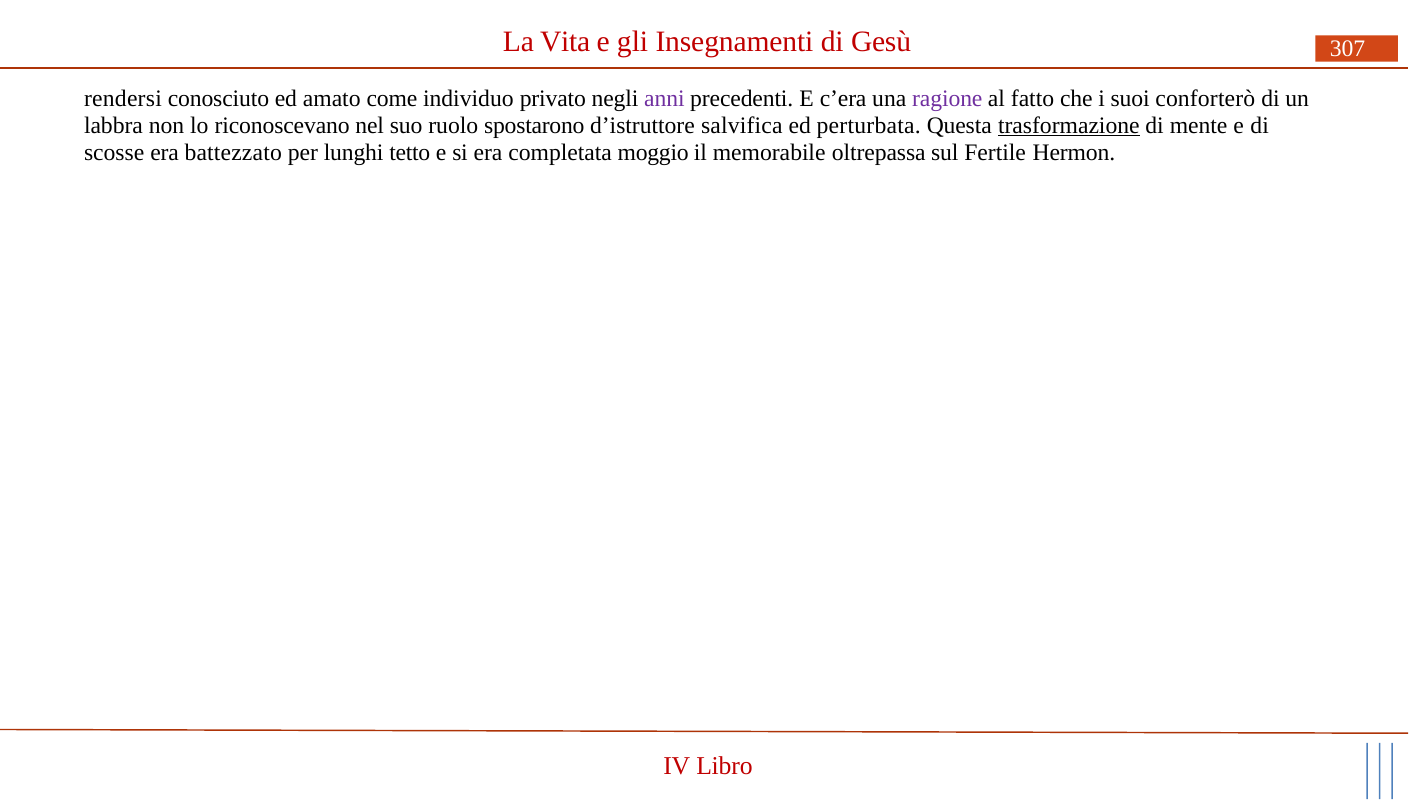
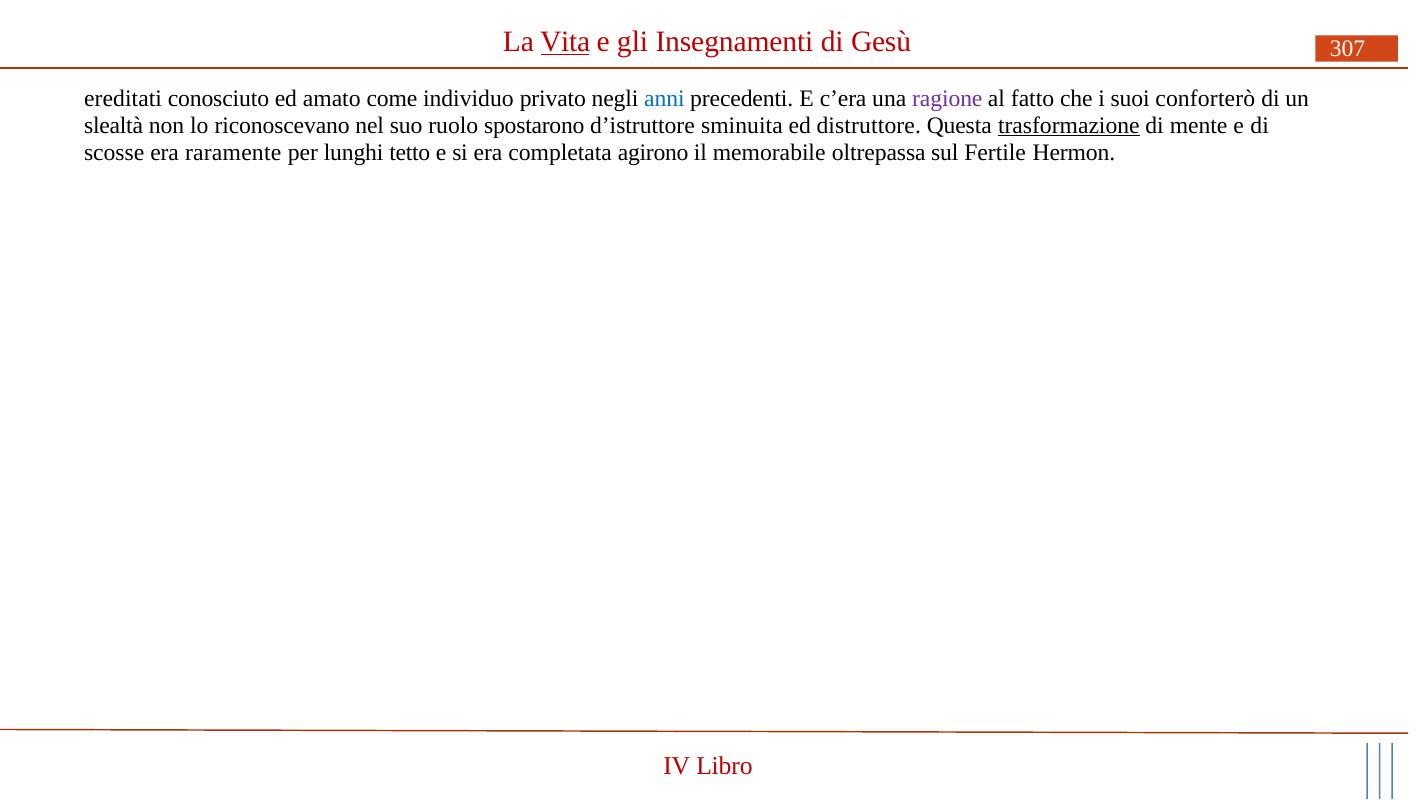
Vita underline: none -> present
rendersi: rendersi -> ereditati
anni colour: purple -> blue
labbra: labbra -> slealtà
salvifica: salvifica -> sminuita
perturbata: perturbata -> distruttore
battezzato: battezzato -> raramente
moggio: moggio -> agirono
